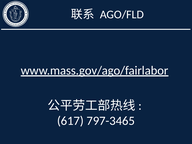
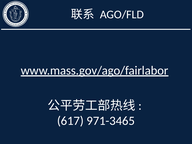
797-3465: 797-3465 -> 971-3465
